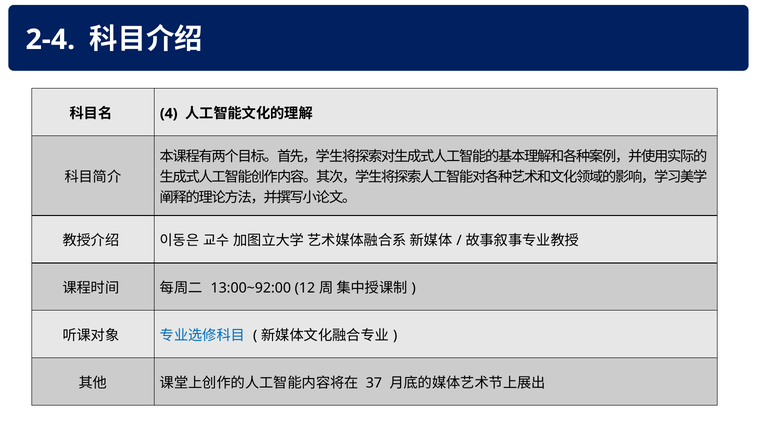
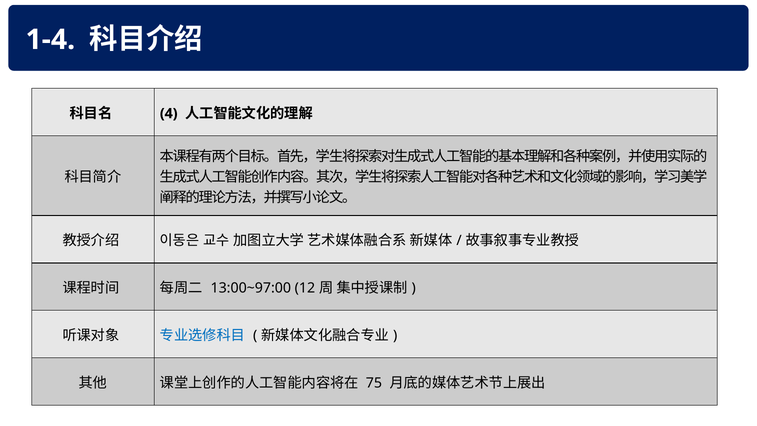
2-4: 2-4 -> 1-4
13:00~92:00: 13:00~92:00 -> 13:00~97:00
37: 37 -> 75
